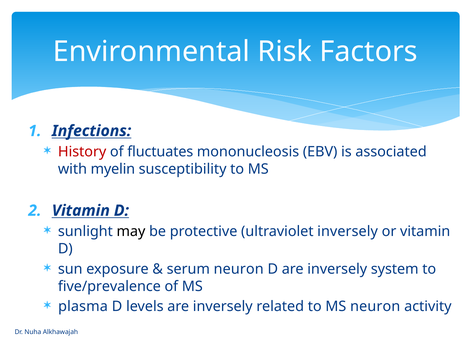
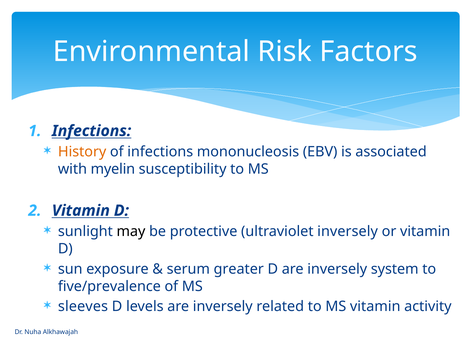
History colour: red -> orange
of fluctuates: fluctuates -> infections
serum neuron: neuron -> greater
plasma: plasma -> sleeves
MS neuron: neuron -> vitamin
